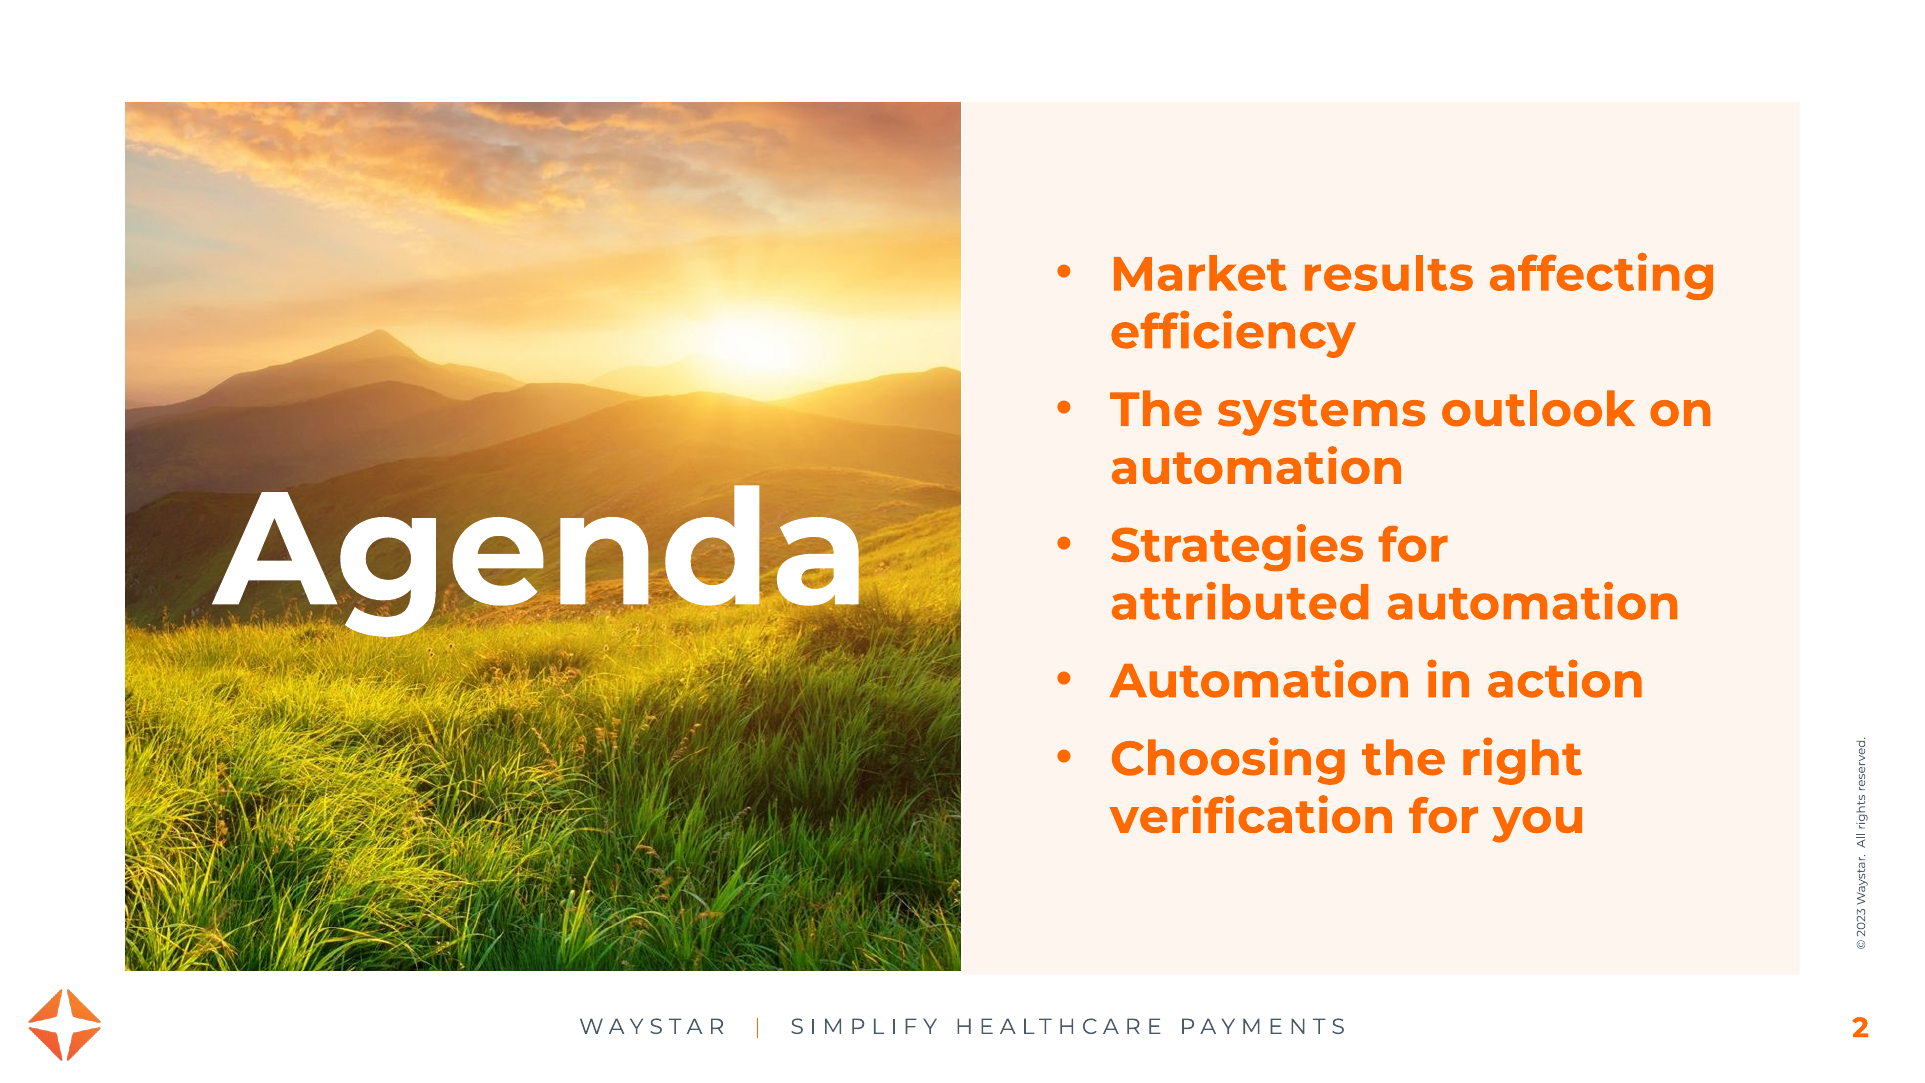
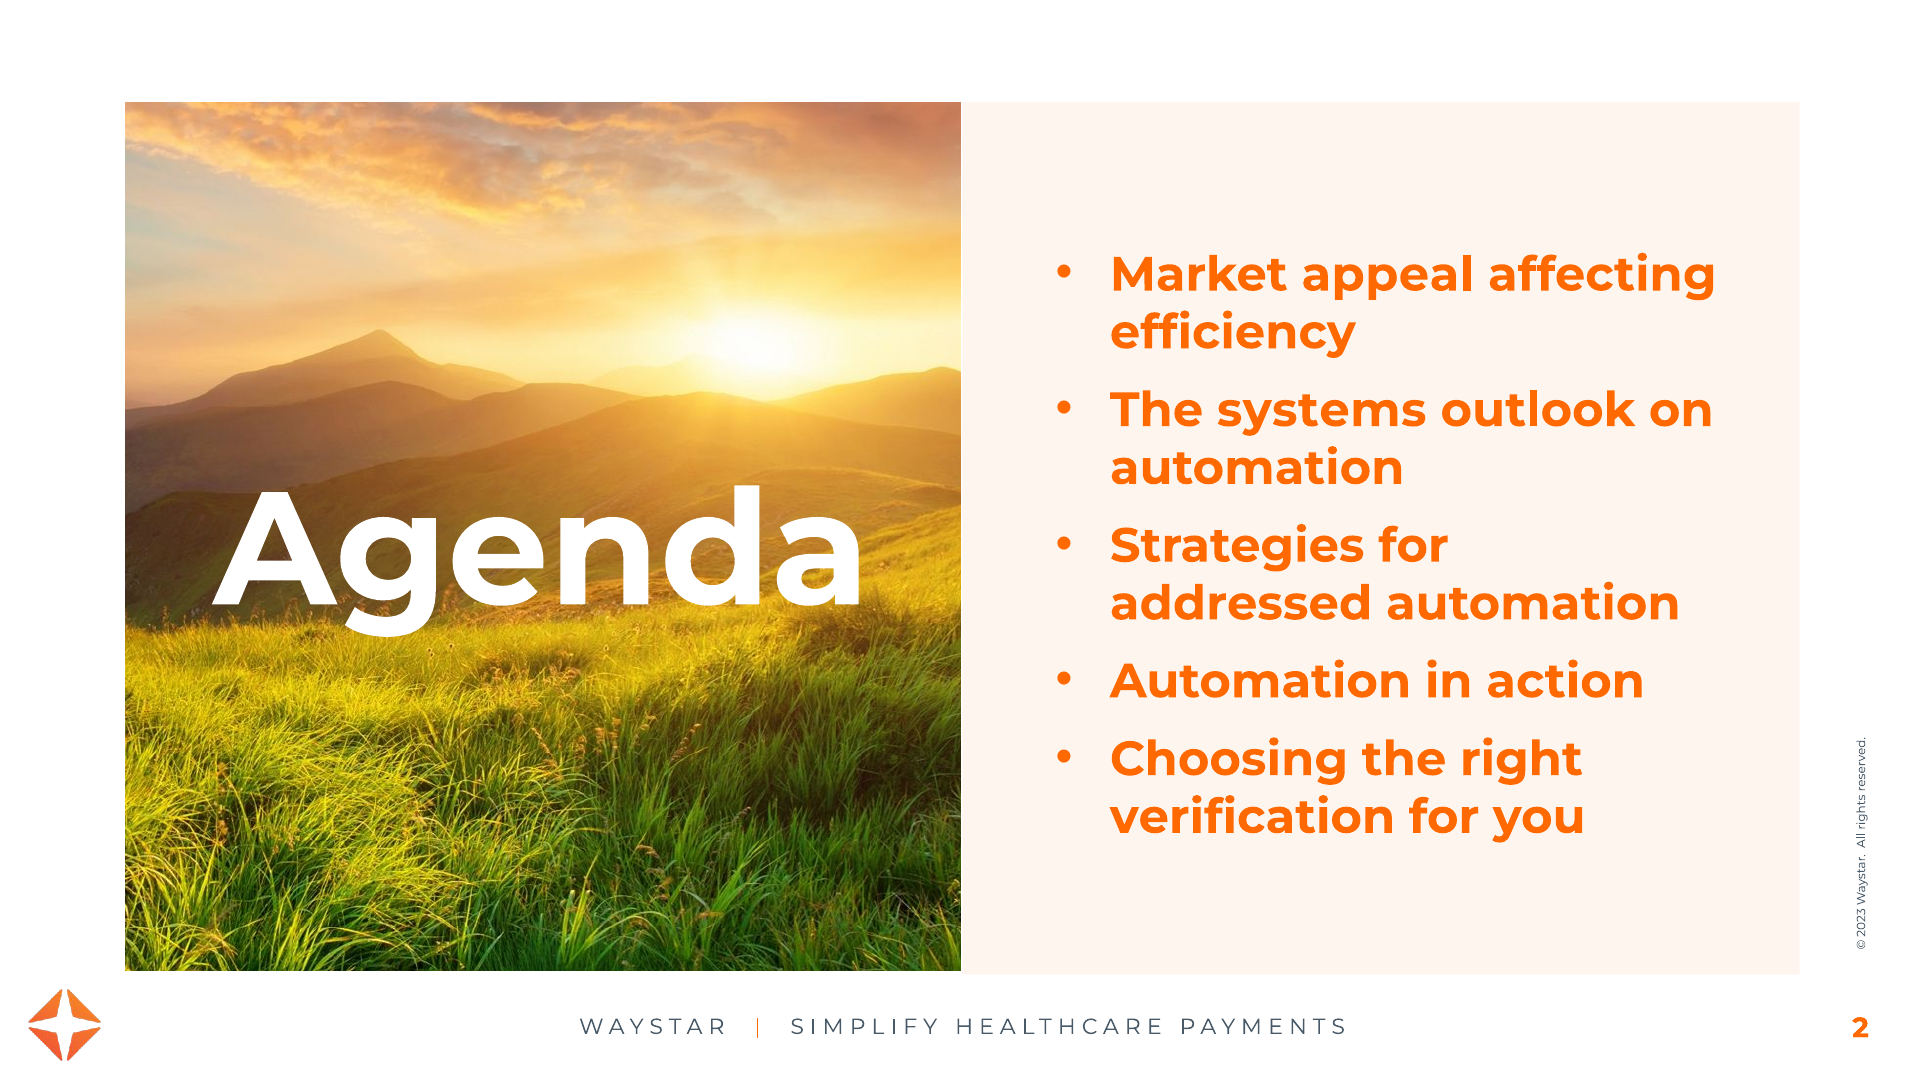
results: results -> appeal
attributed: attributed -> addressed
